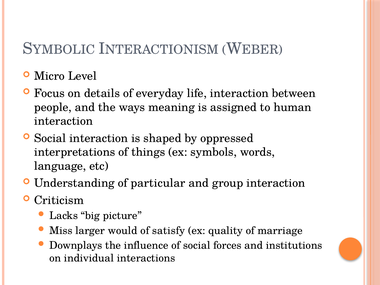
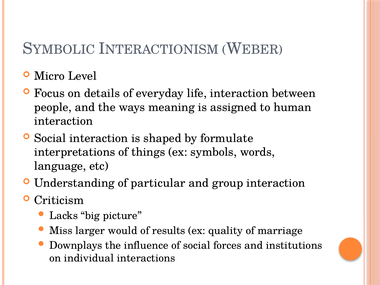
oppressed: oppressed -> formulate
satisfy: satisfy -> results
